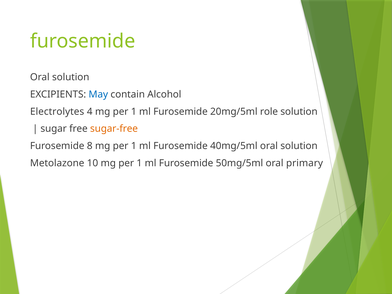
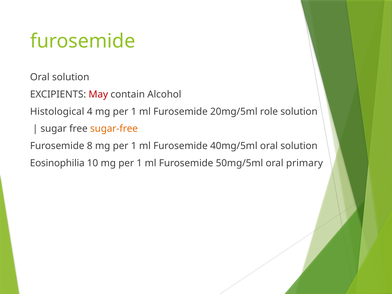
May colour: blue -> red
Electrolytes: Electrolytes -> Histological
Metolazone: Metolazone -> Eosinophilia
